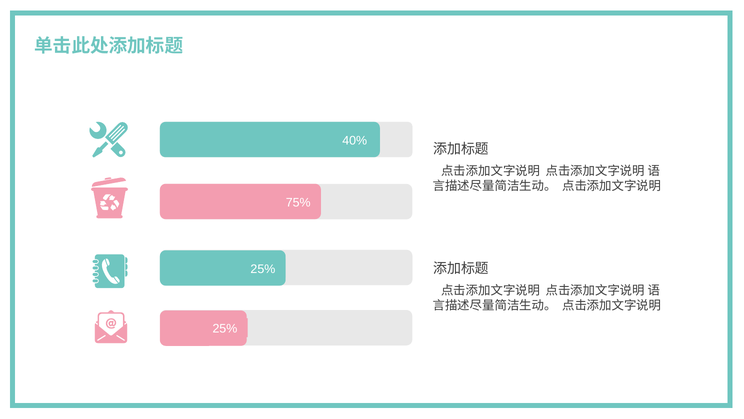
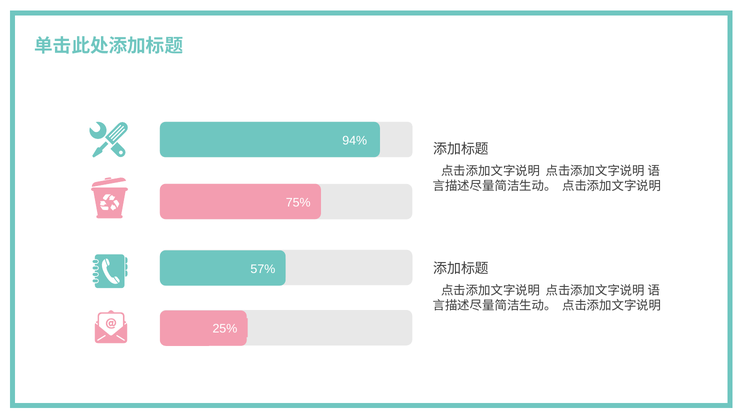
40%: 40% -> 94%
25% at (263, 269): 25% -> 57%
